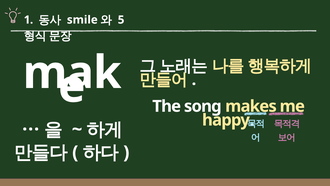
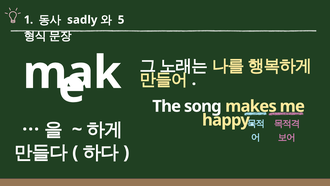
smile: smile -> sadly
